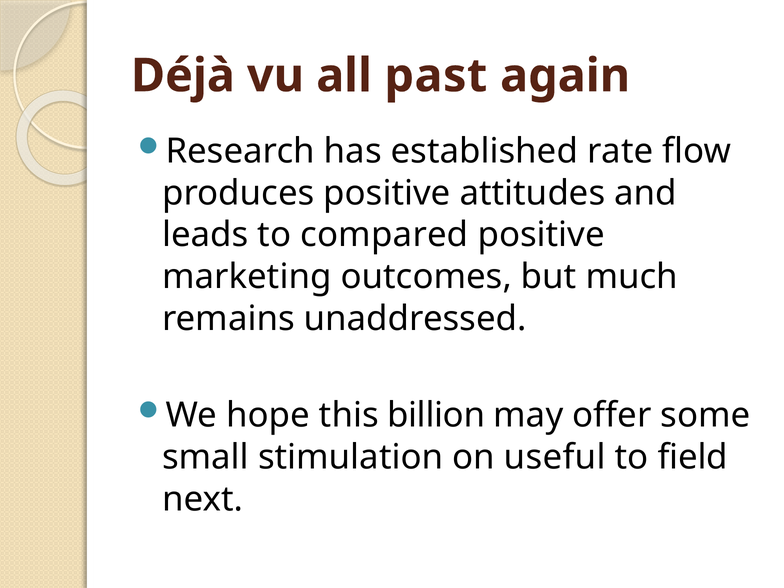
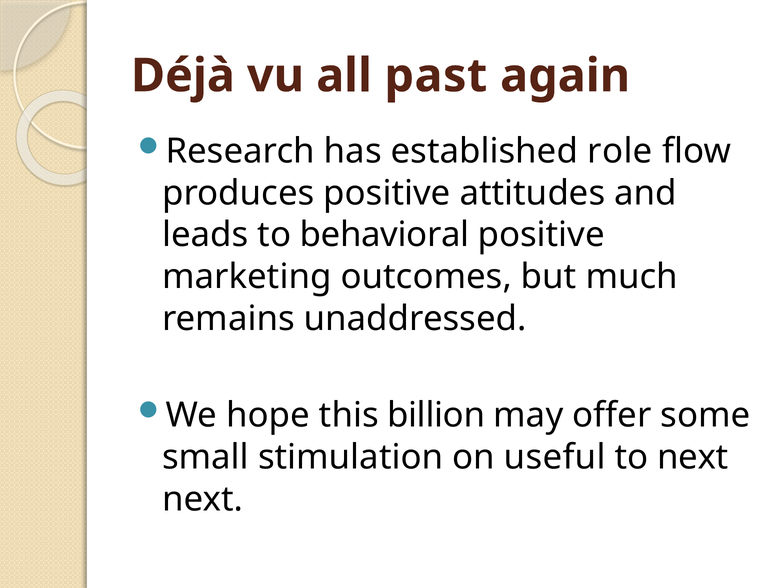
rate: rate -> role
compared: compared -> behavioral
to field: field -> next
